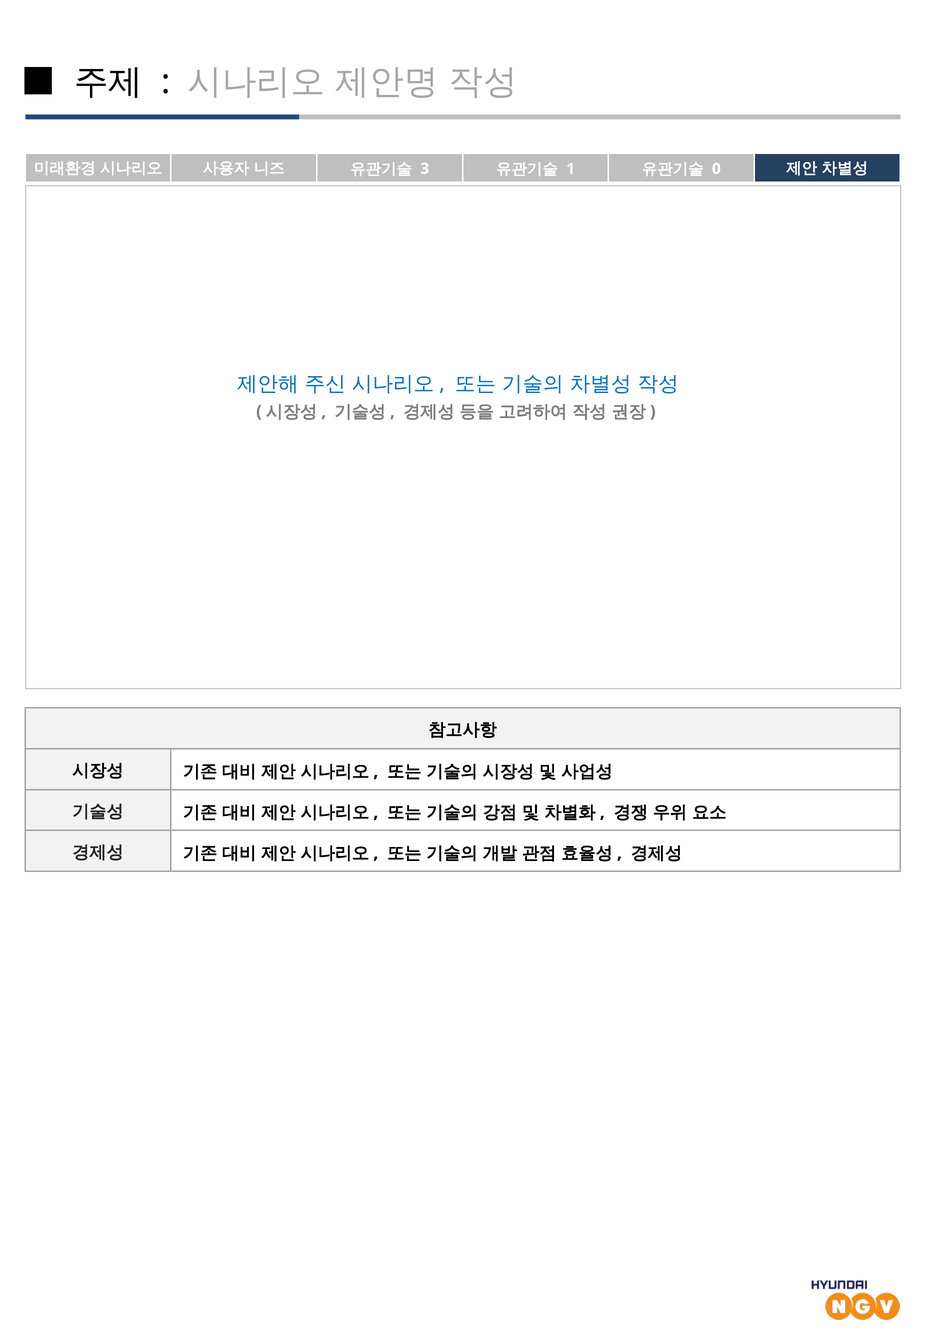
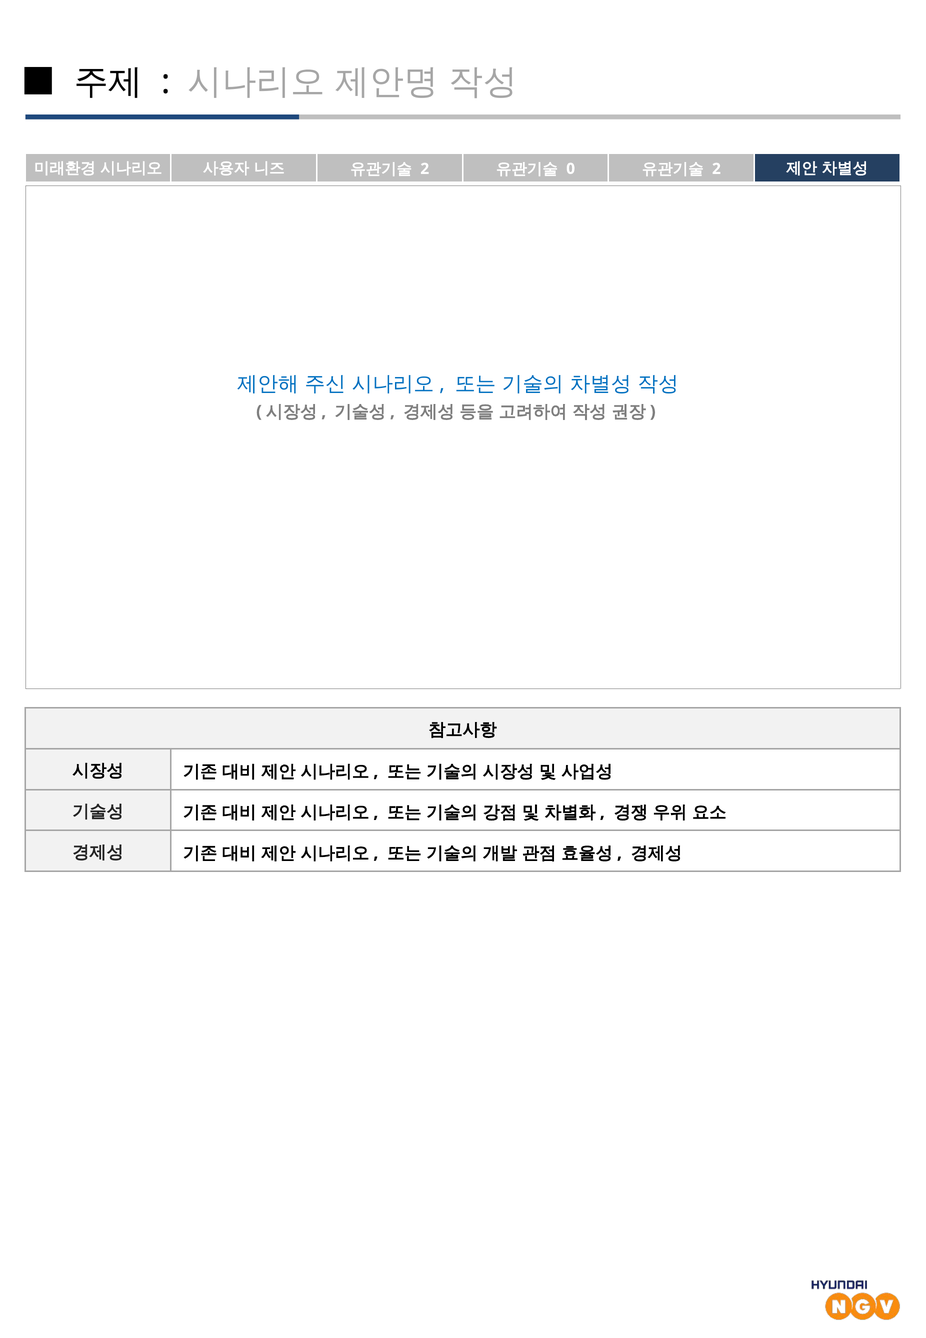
3 at (425, 169): 3 -> 2
1: 1 -> 0
0 at (716, 169): 0 -> 2
